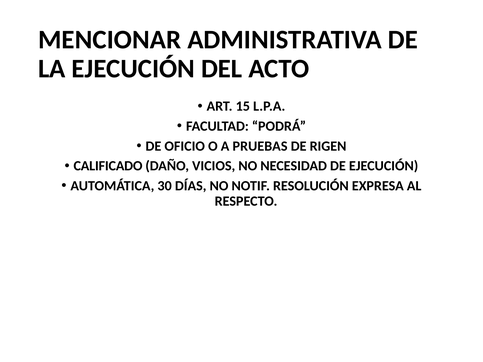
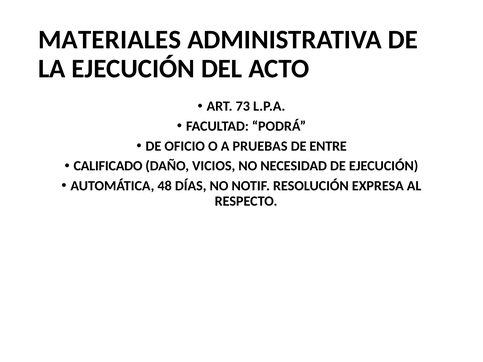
MENCIONAR: MENCIONAR -> MATERIALES
15: 15 -> 73
RIGEN: RIGEN -> ENTRE
30: 30 -> 48
